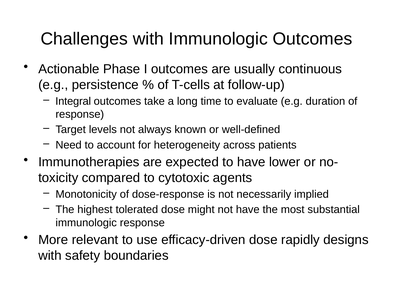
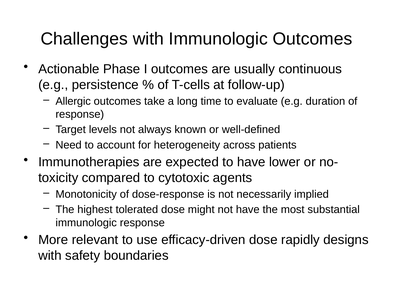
Integral: Integral -> Allergic
